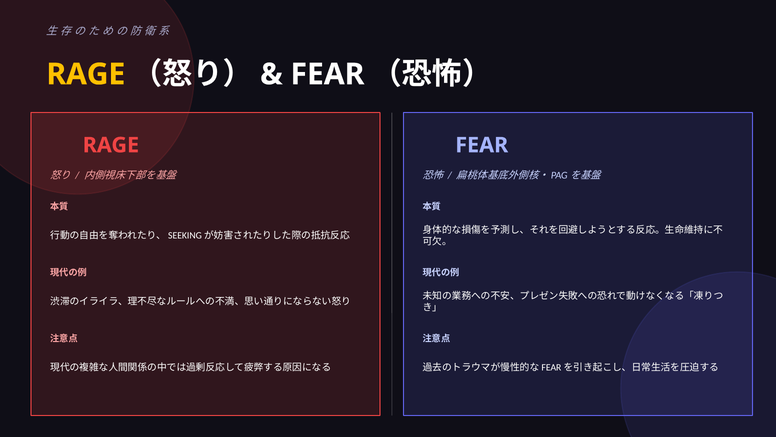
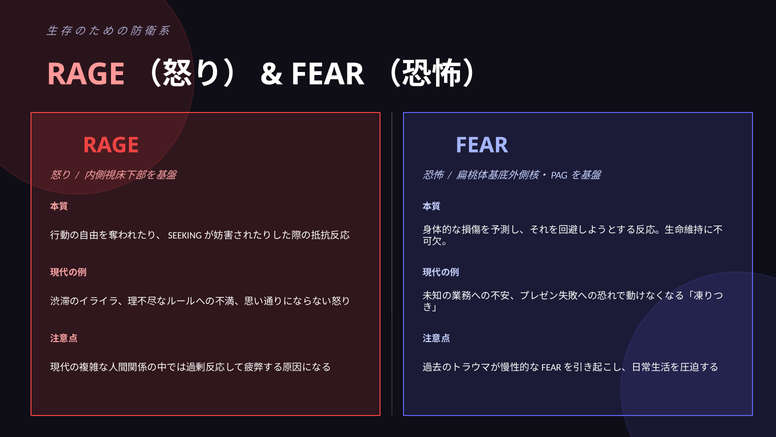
RAGE at (86, 74) colour: yellow -> pink
